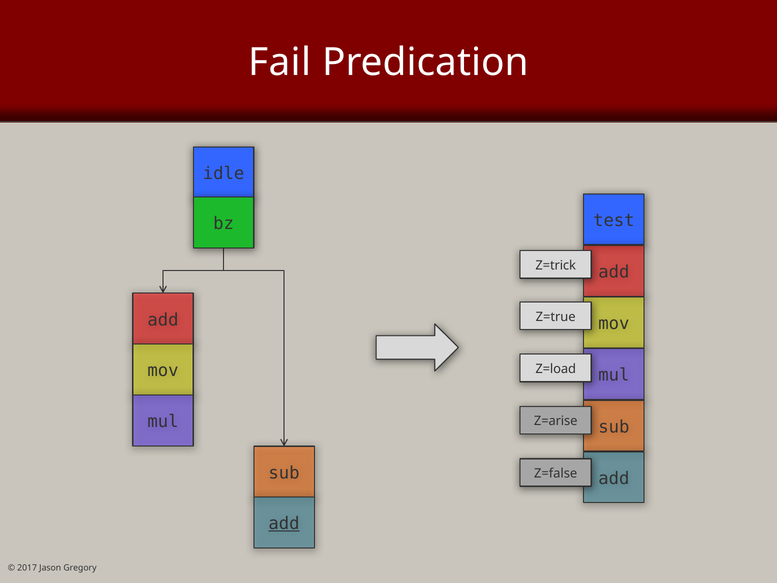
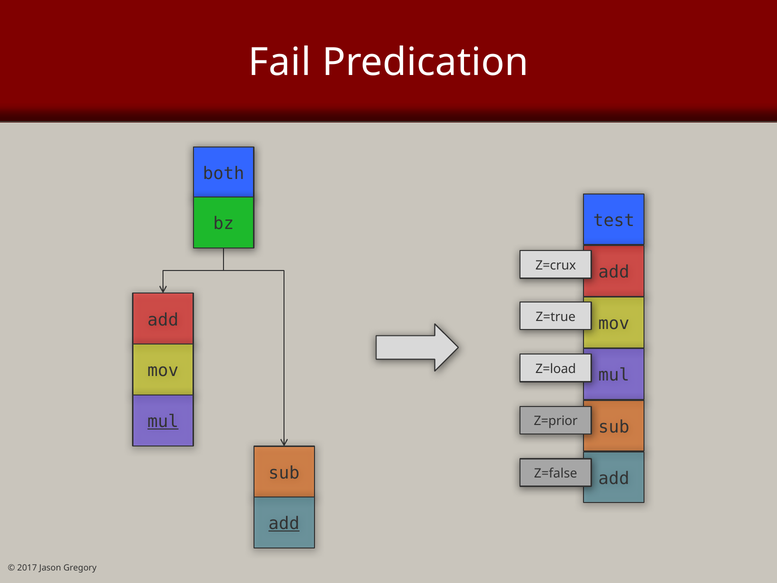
idle: idle -> both
Z=trick: Z=trick -> Z=crux
mul at (163, 421) underline: none -> present
Z=arise: Z=arise -> Z=prior
